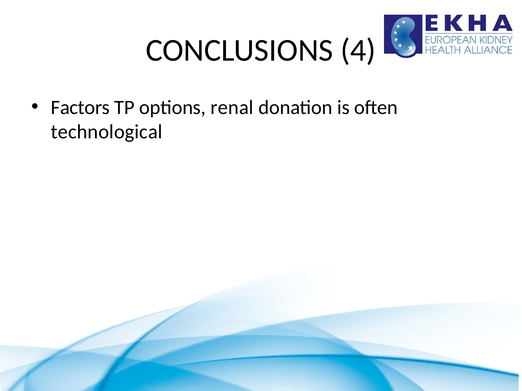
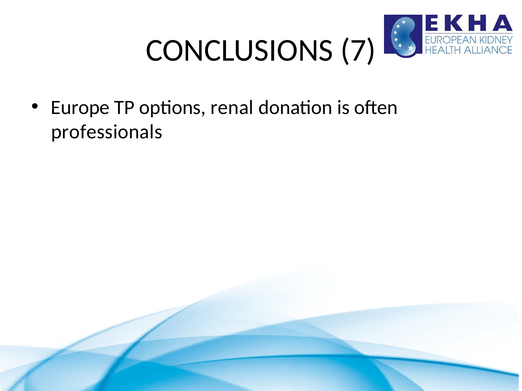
4: 4 -> 7
Factors: Factors -> Europe
technological: technological -> professionals
